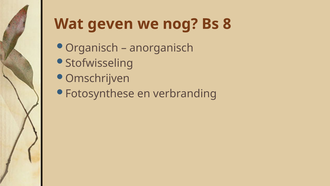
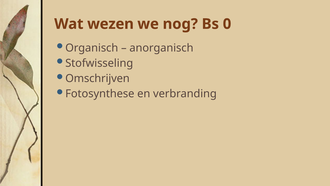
geven: geven -> wezen
8: 8 -> 0
